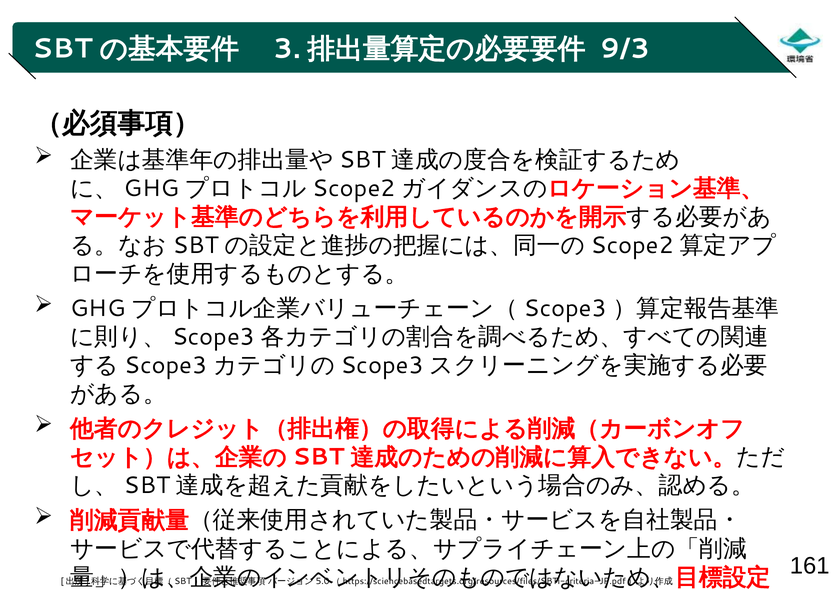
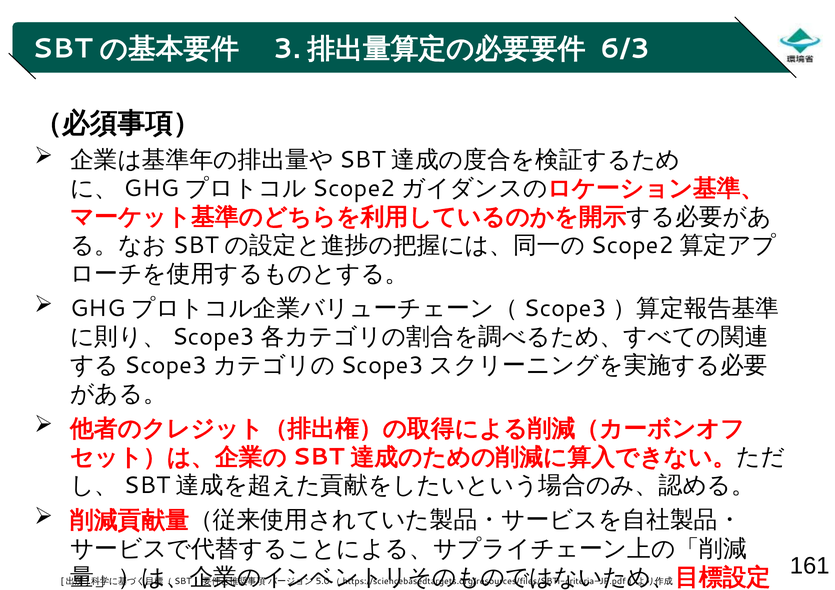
9/3: 9/3 -> 6/3
